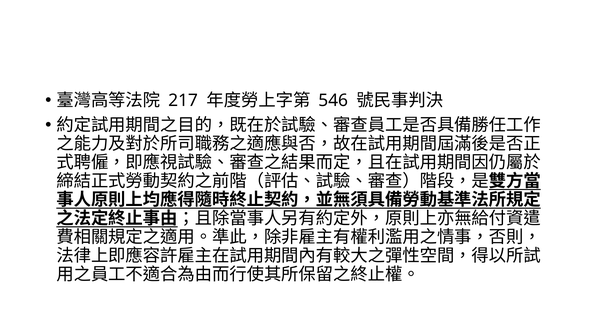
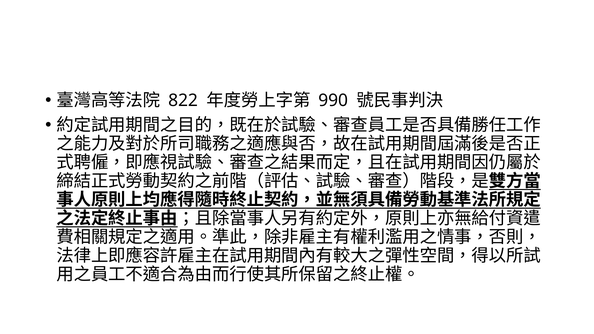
217: 217 -> 822
546: 546 -> 990
